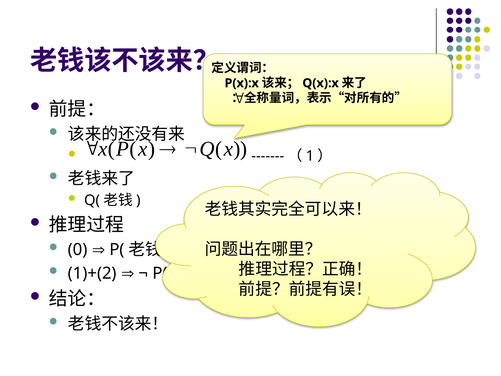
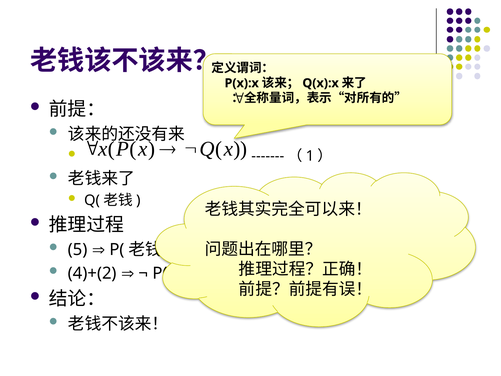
0: 0 -> 5
1)+(2: 1)+(2 -> 4)+(2
